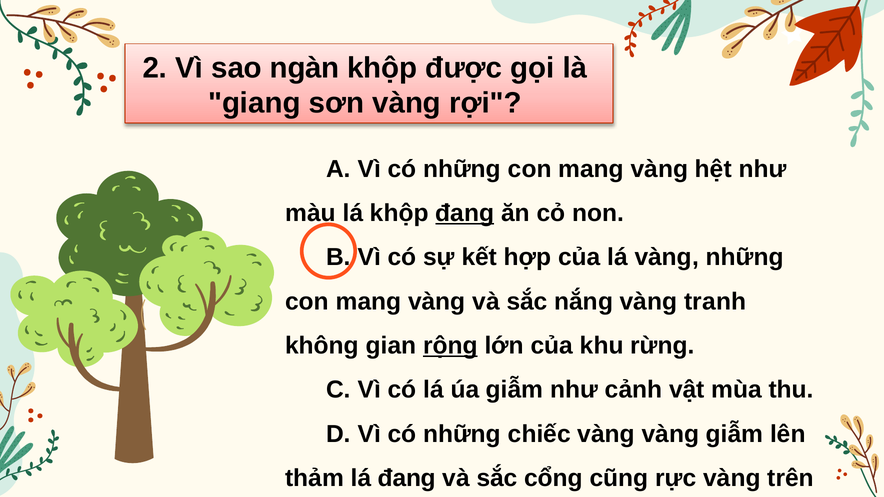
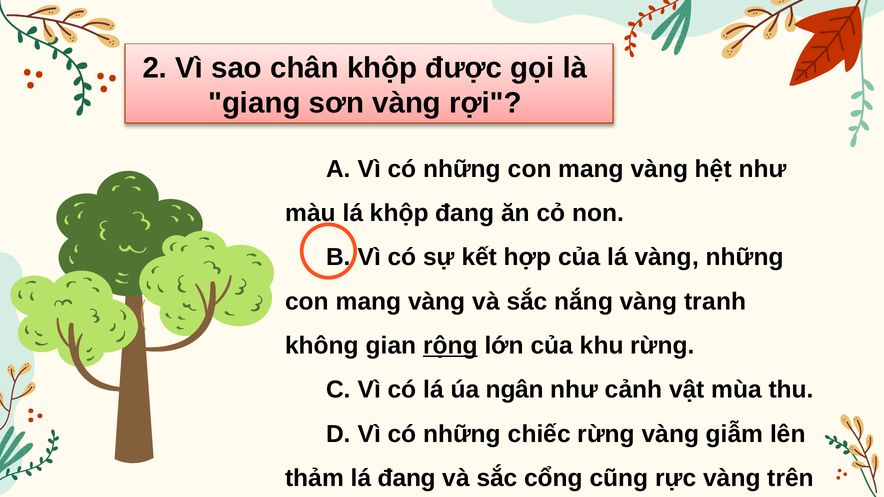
ngàn: ngàn -> chân
đang at (465, 213) underline: present -> none
úa giẫm: giẫm -> ngân
chiếc vàng: vàng -> rừng
